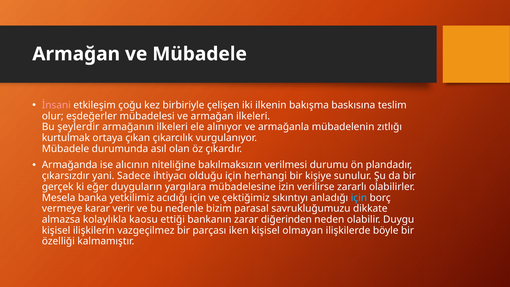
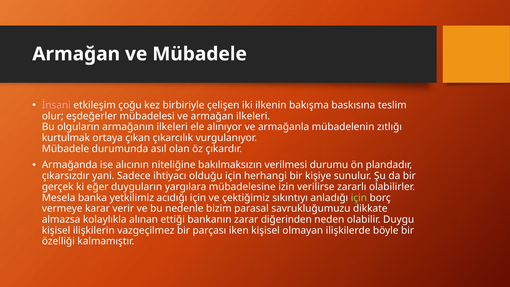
şeylerdir: şeylerdir -> olguların
için at (359, 198) colour: light blue -> light green
kaosu: kaosu -> alınan
